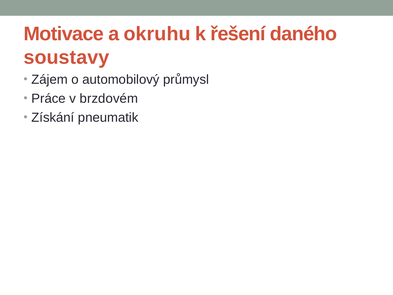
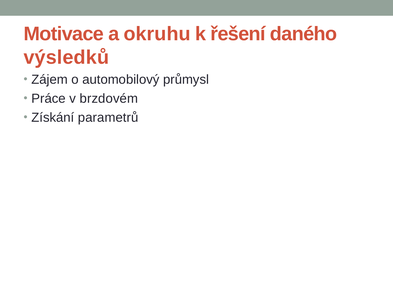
soustavy: soustavy -> výsledků
pneumatik: pneumatik -> parametrů
